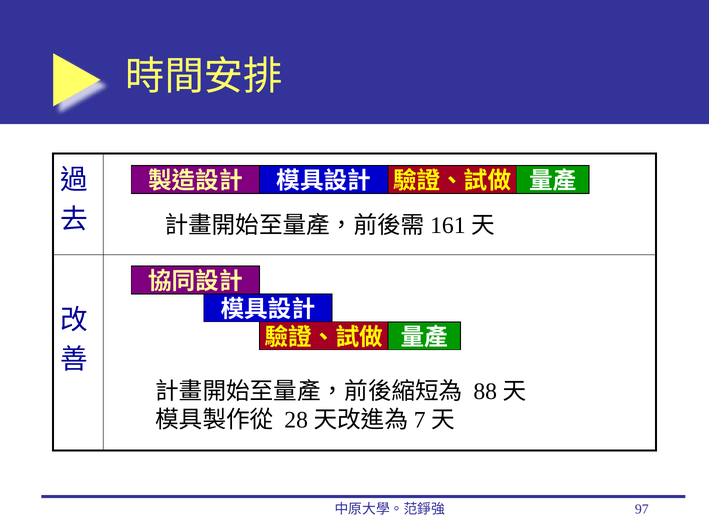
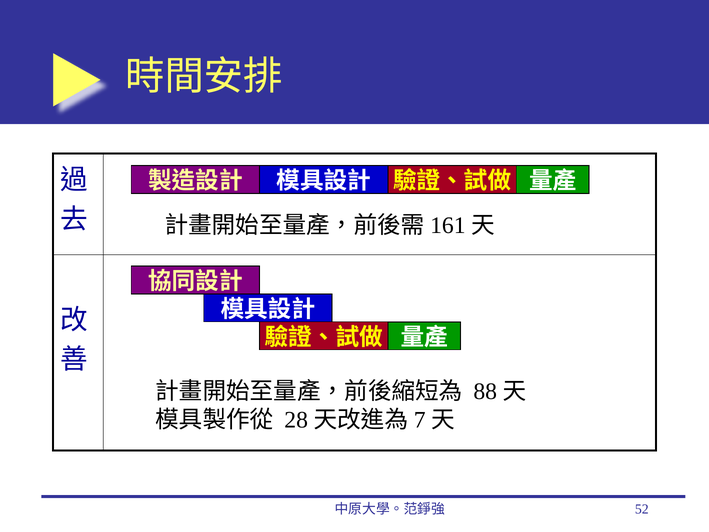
97: 97 -> 52
